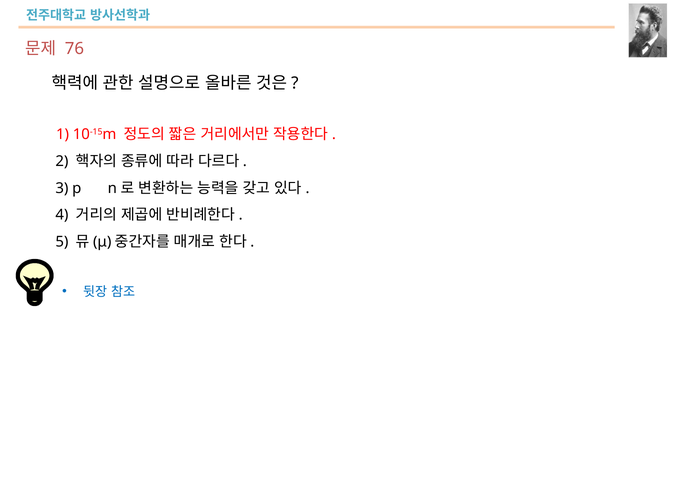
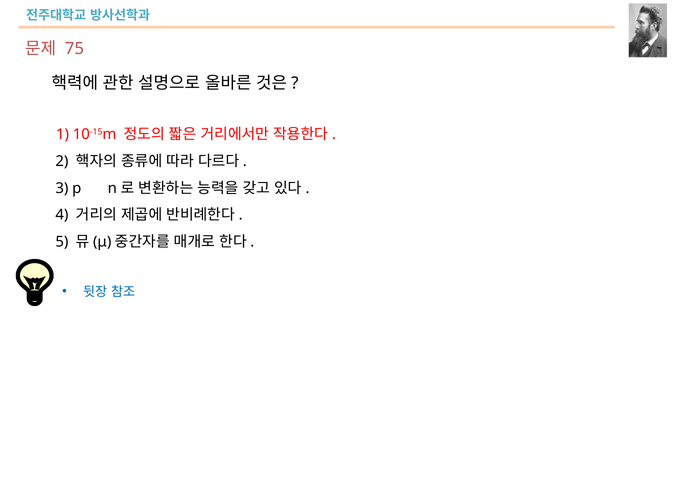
76: 76 -> 75
